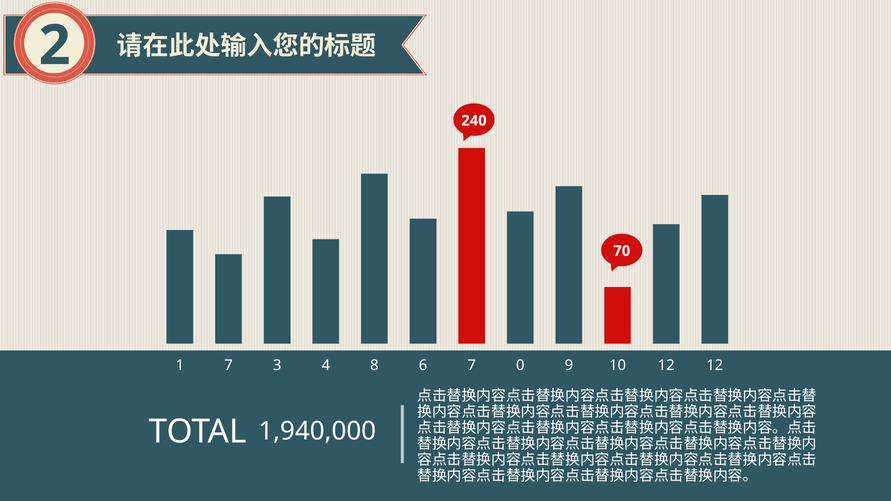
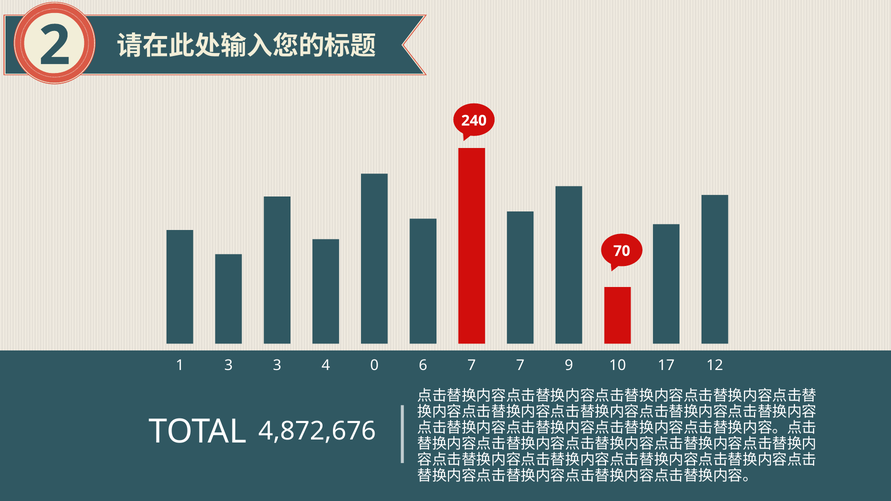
1 7: 7 -> 3
8: 8 -> 0
7 0: 0 -> 7
10 12: 12 -> 17
1,940,000: 1,940,000 -> 4,872,676
